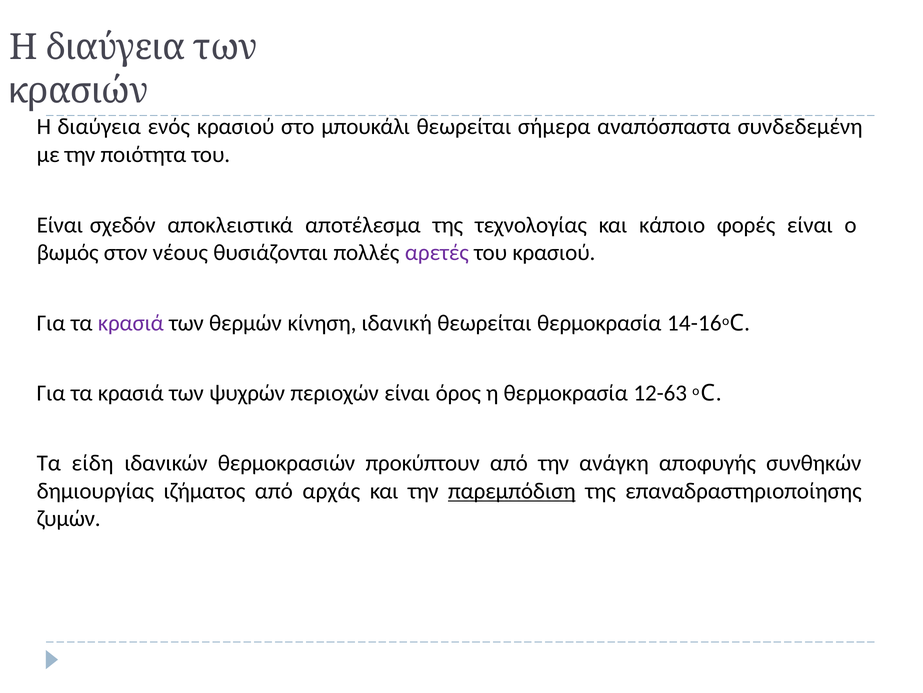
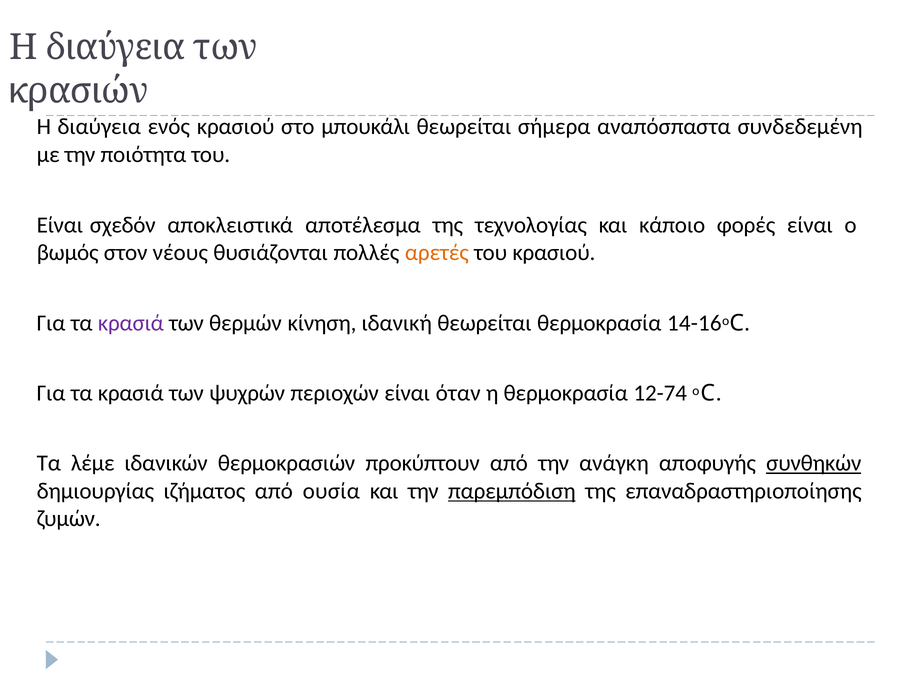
αρετές colour: purple -> orange
όρος: όρος -> όταν
12-63: 12-63 -> 12-74
είδη: είδη -> λέμε
συνθηκών underline: none -> present
αρχάς: αρχάς -> ουσία
